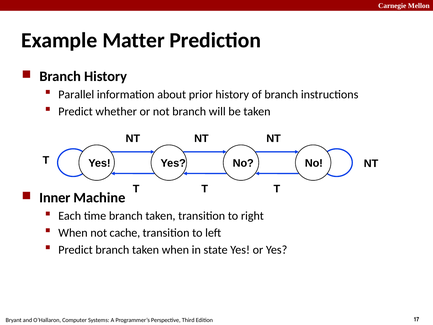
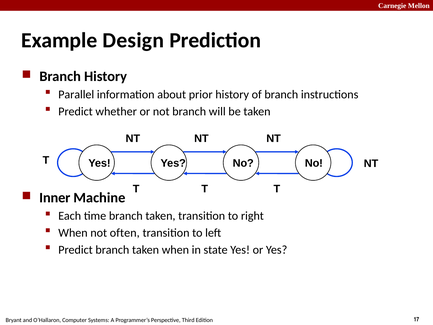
Matter: Matter -> Design
cache: cache -> often
